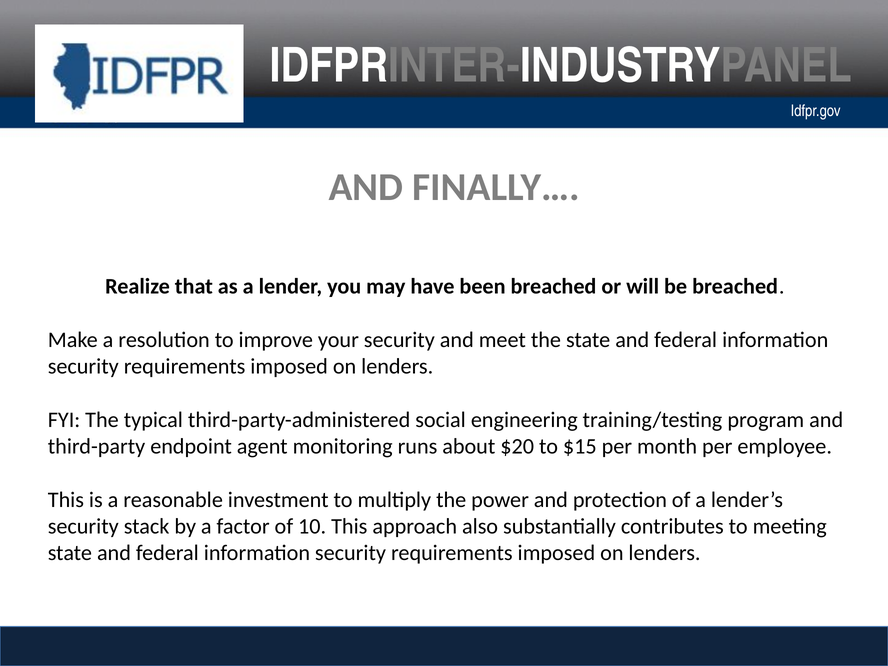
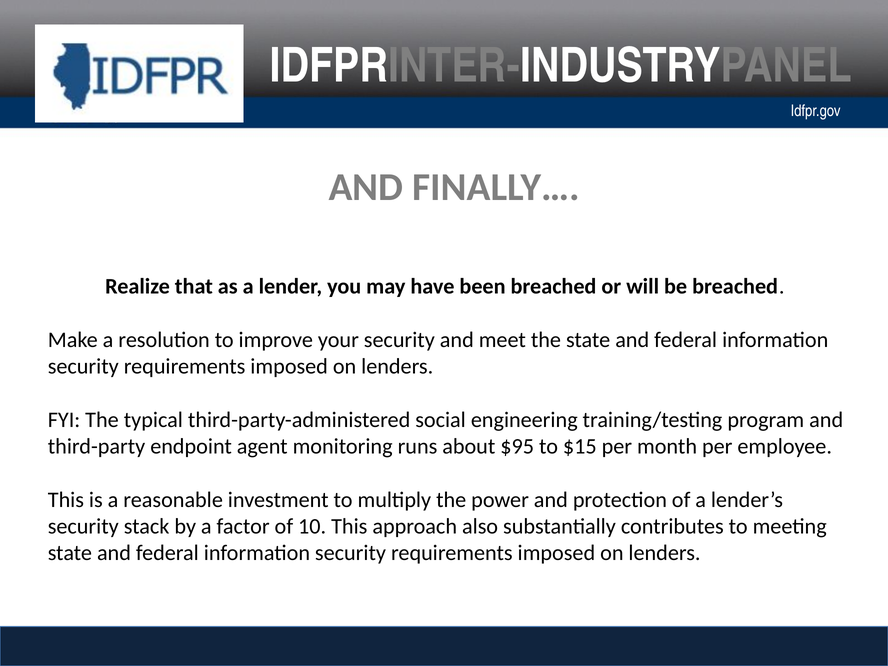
$20: $20 -> $95
